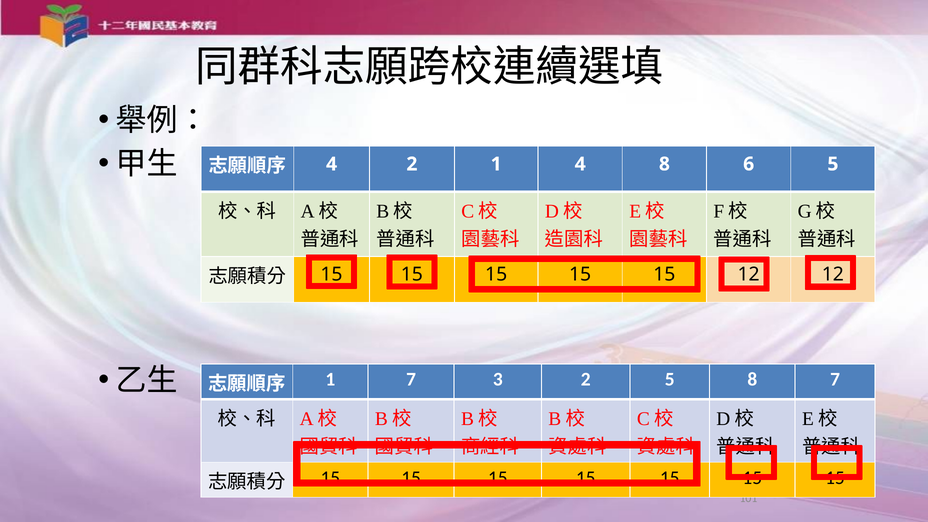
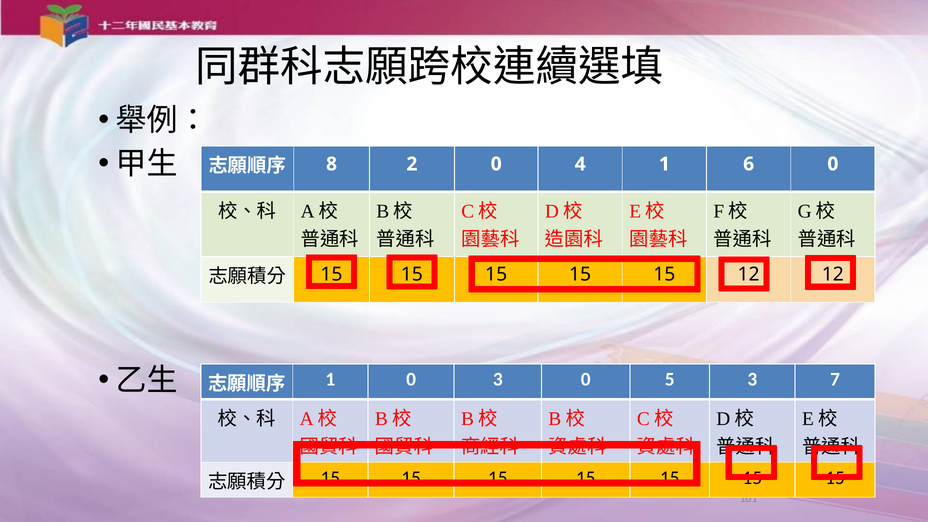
4 at (332, 164): 4 -> 8
2 1: 1 -> 0
4 8: 8 -> 1
6 5: 5 -> 0
1 7: 7 -> 0
3 2: 2 -> 0
5 8: 8 -> 3
